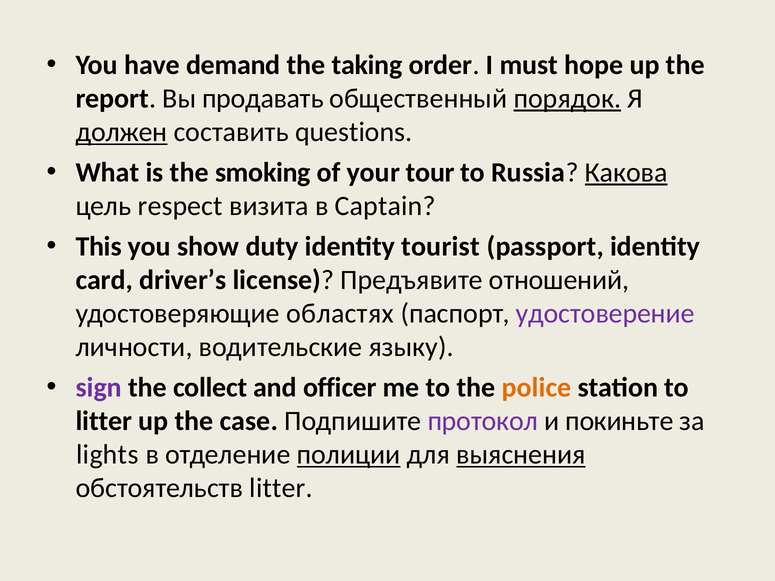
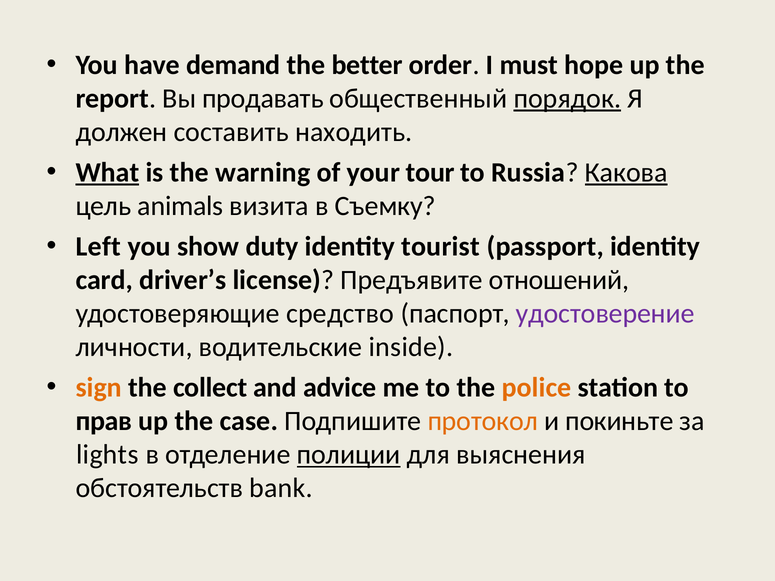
taking: taking -> better
должен underline: present -> none
questions: questions -> находить
What underline: none -> present
smoking: smoking -> warning
respect: respect -> animals
Captain: Captain -> Съемку
This: This -> Left
областях: областях -> средство
языку: языку -> inside
sign colour: purple -> orange
officer: officer -> advice
litter at (104, 421): litter -> прав
протокол colour: purple -> orange
выяснения underline: present -> none
обстоятельств litter: litter -> bank
